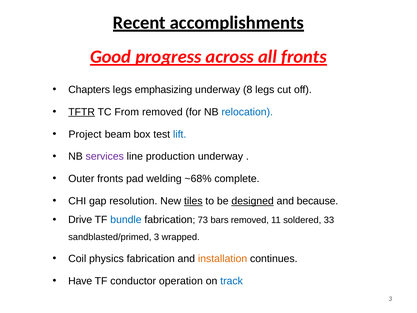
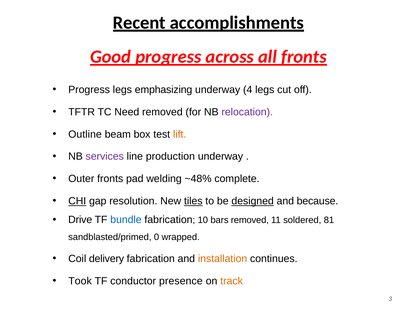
Chapters at (89, 90): Chapters -> Progress
8: 8 -> 4
TFTR underline: present -> none
From: From -> Need
relocation colour: blue -> purple
Project: Project -> Outline
lift colour: blue -> orange
~68%: ~68% -> ~48%
CHI underline: none -> present
73: 73 -> 10
33: 33 -> 81
sandblasted/primed 3: 3 -> 0
physics: physics -> delivery
Have: Have -> Took
operation: operation -> presence
track colour: blue -> orange
